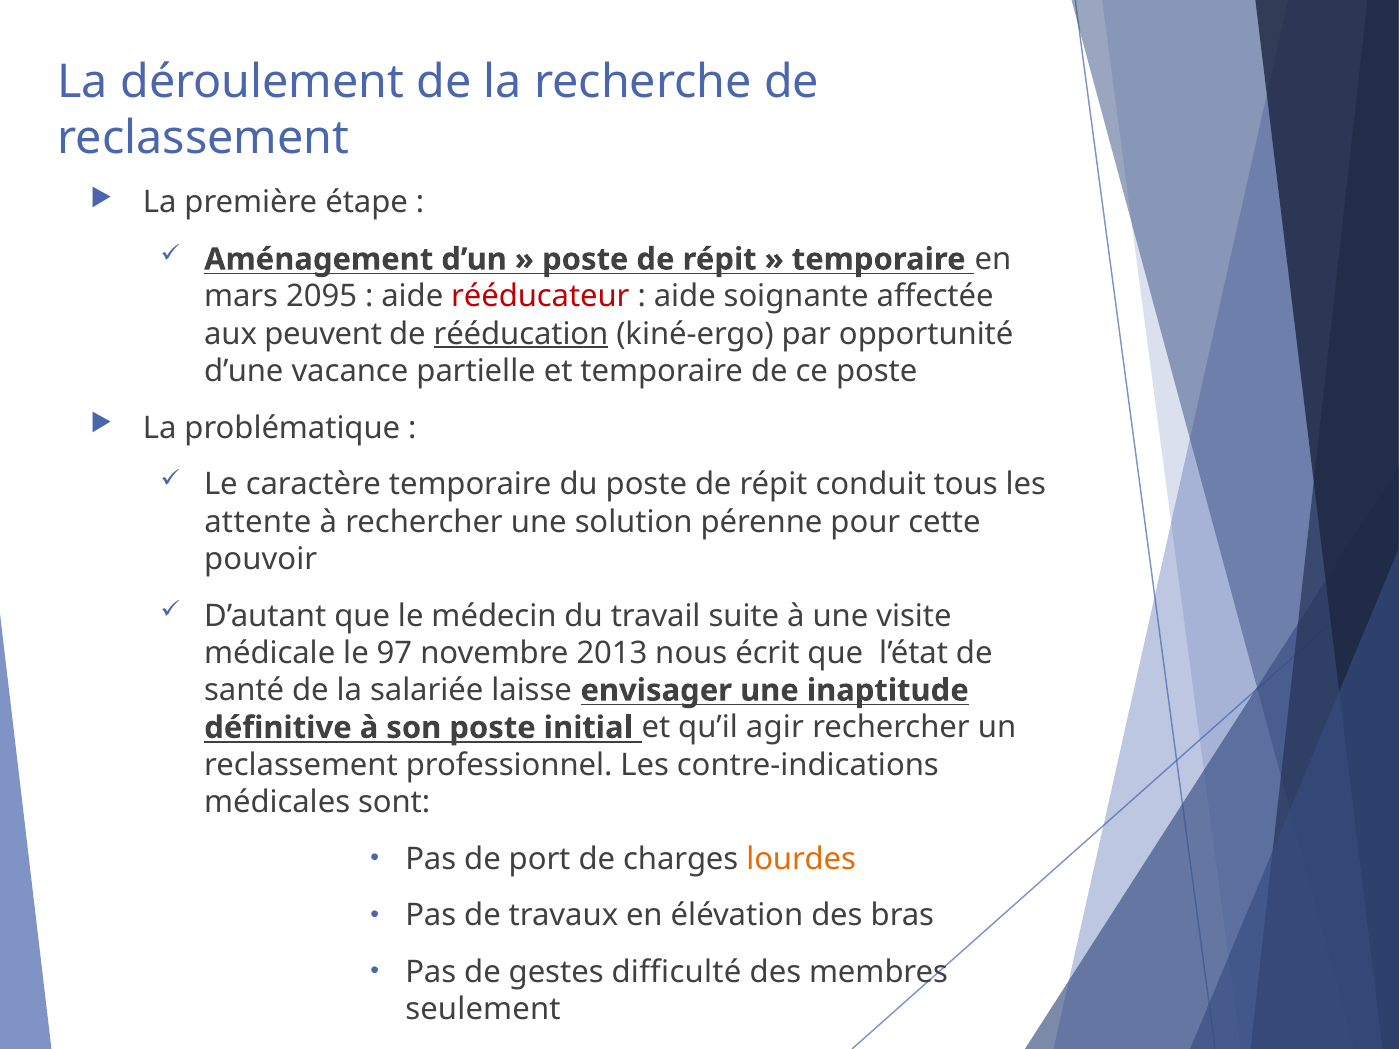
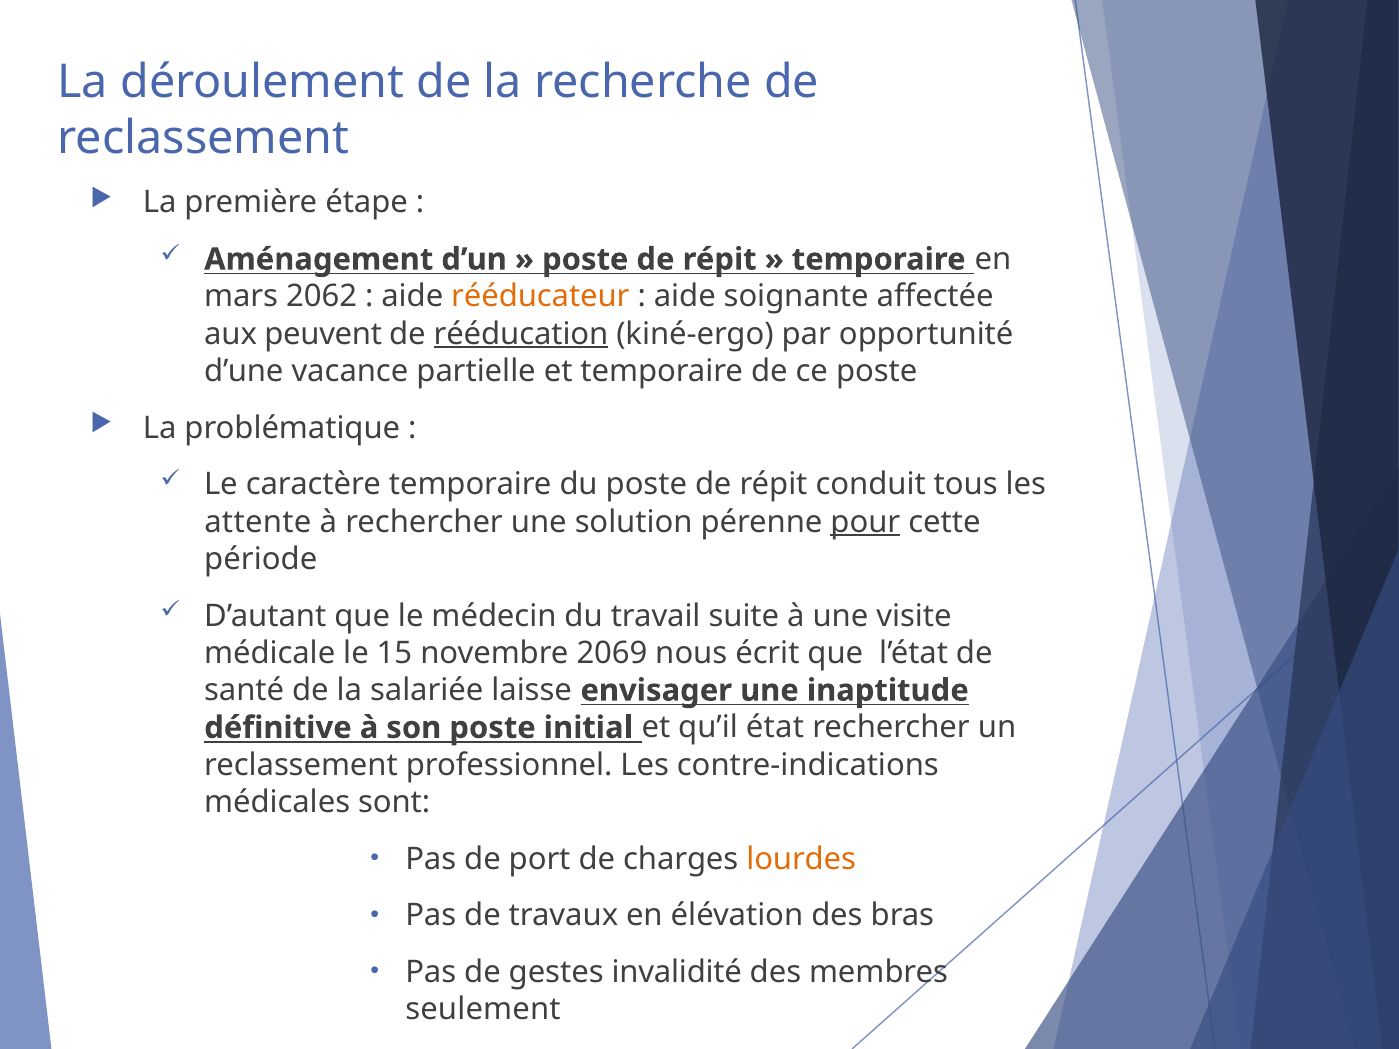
2095: 2095 -> 2062
rééducateur colour: red -> orange
pour underline: none -> present
pouvoir: pouvoir -> période
97: 97 -> 15
2013: 2013 -> 2069
agir: agir -> état
difficulté: difficulté -> invalidité
